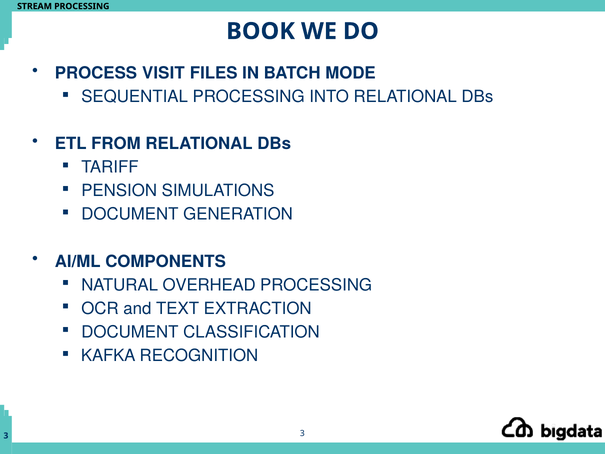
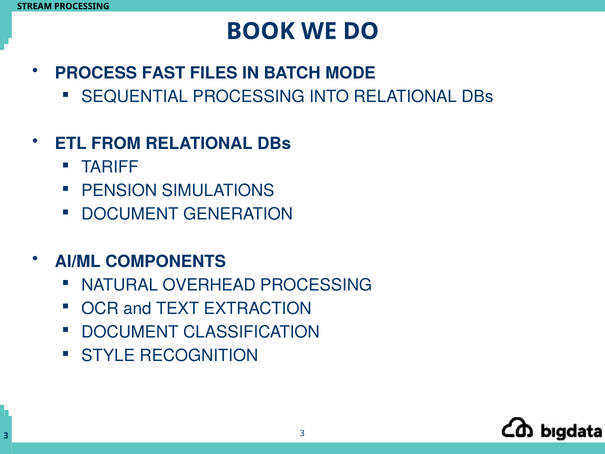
VISIT: VISIT -> FAST
KAFKA: KAFKA -> STYLE
